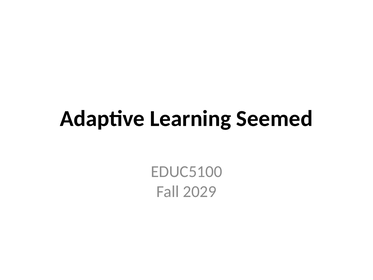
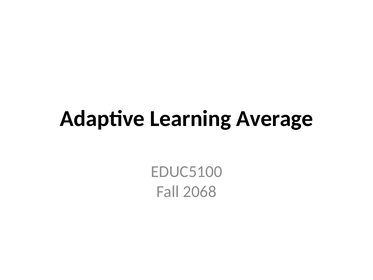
Seemed: Seemed -> Average
2029: 2029 -> 2068
